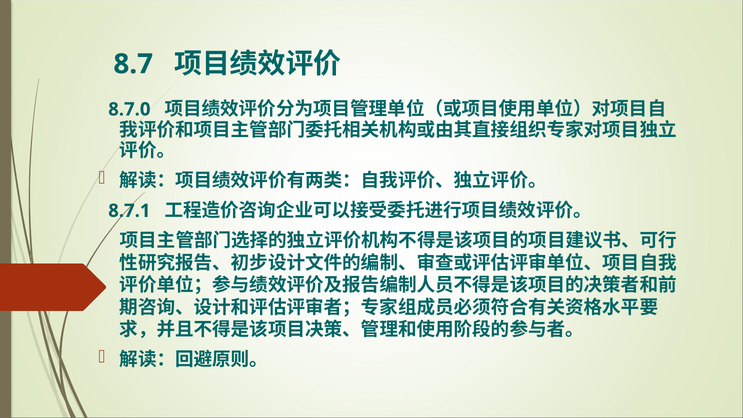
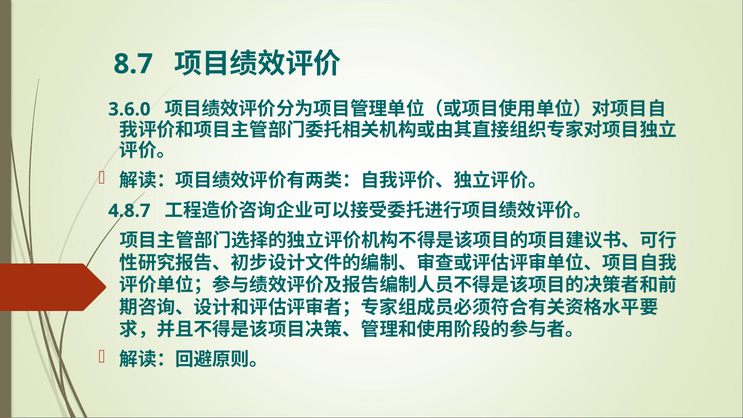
8.7.0: 8.7.0 -> 3.6.0
8.7.1: 8.7.1 -> 4.8.7
